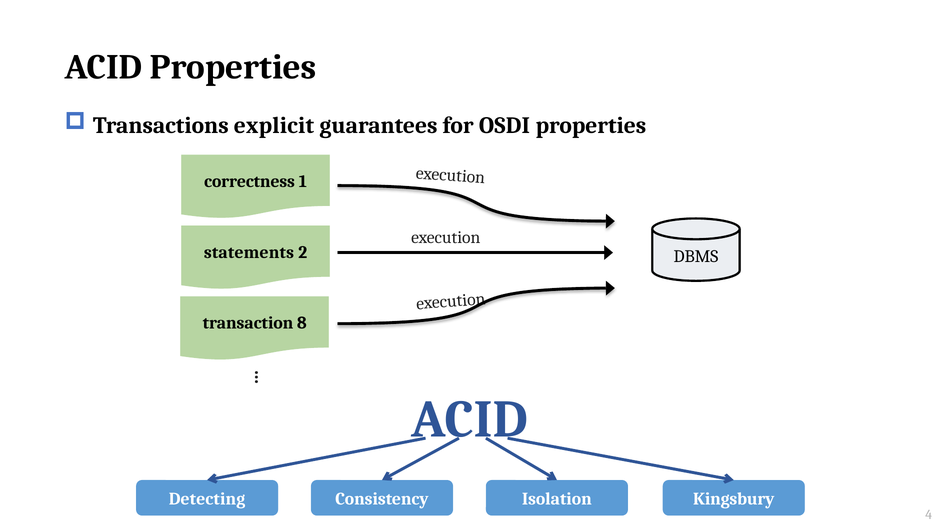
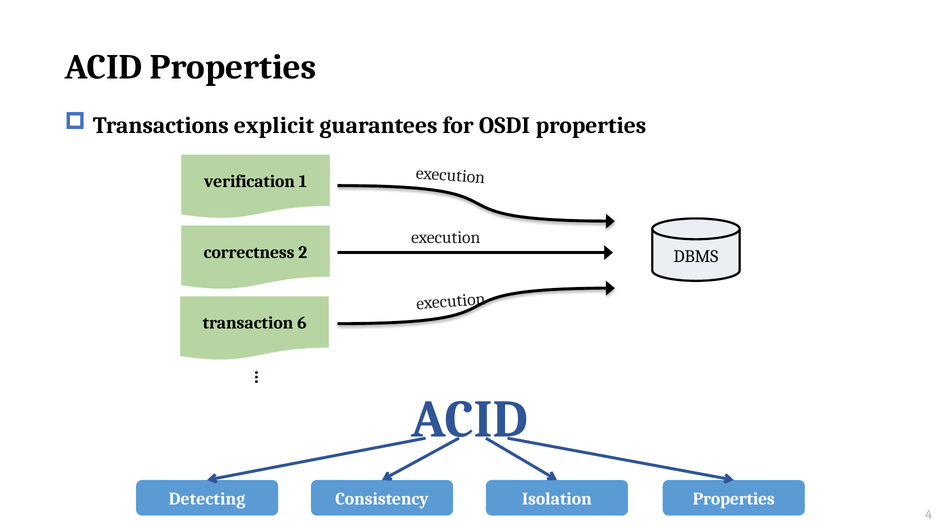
correctness: correctness -> verification
statements: statements -> correctness
8: 8 -> 6
Isolation Kingsbury: Kingsbury -> Properties
